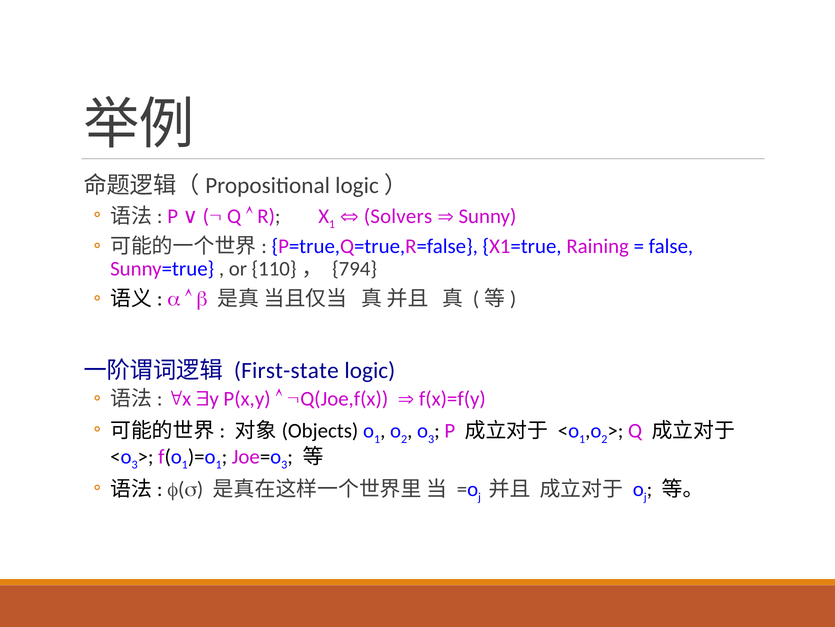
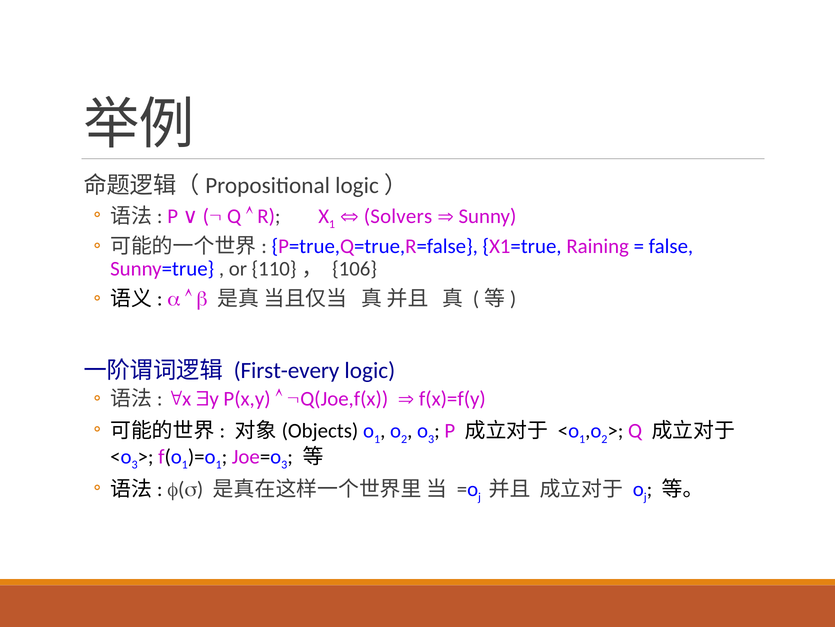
794: 794 -> 106
First-state: First-state -> First-every
